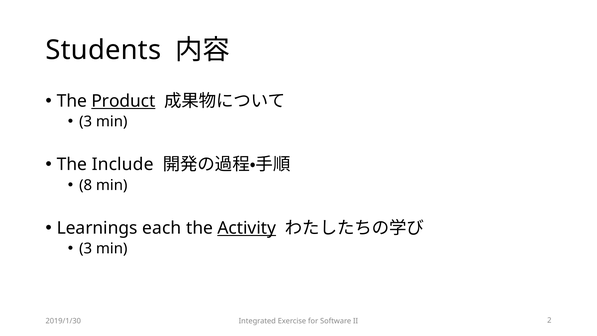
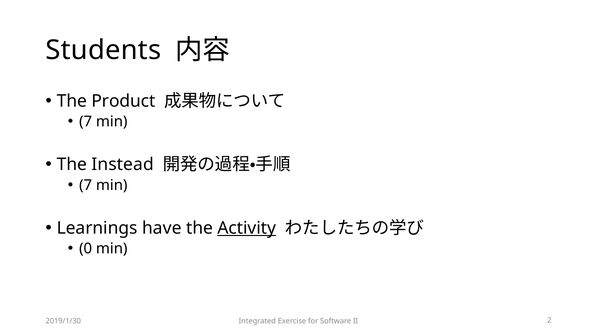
Product underline: present -> none
3 at (86, 122): 3 -> 7
Include: Include -> Instead
8 at (86, 185): 8 -> 7
each: each -> have
3 at (86, 248): 3 -> 0
